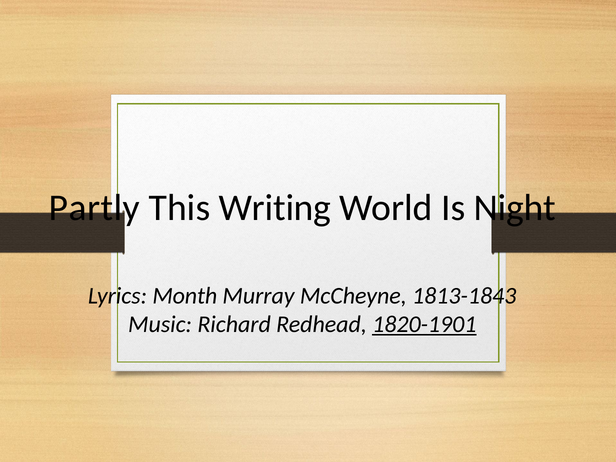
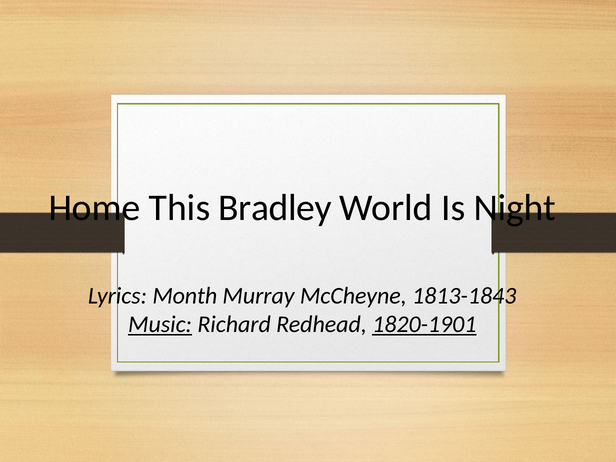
Partly: Partly -> Home
Writing: Writing -> Bradley
Music underline: none -> present
